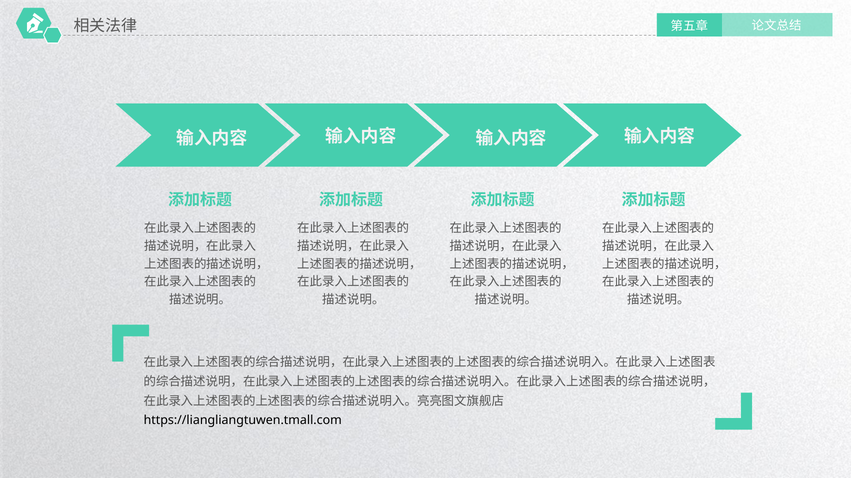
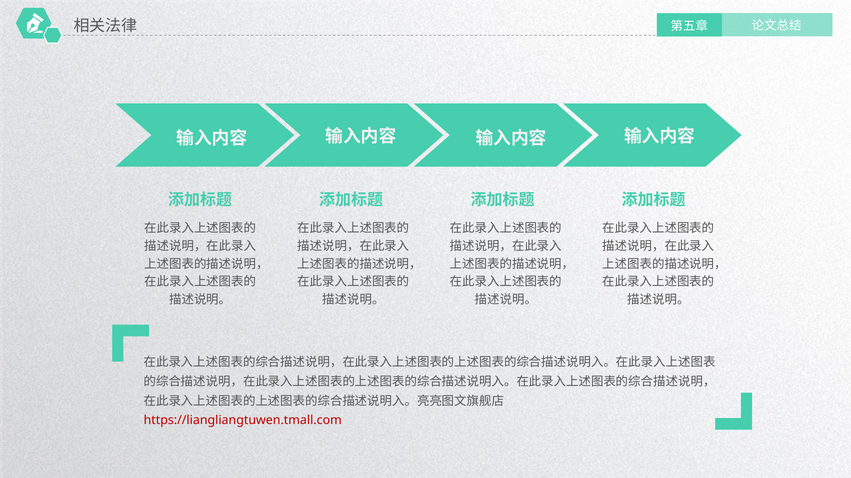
https://liangliangtuwen.tmall.com colour: black -> red
